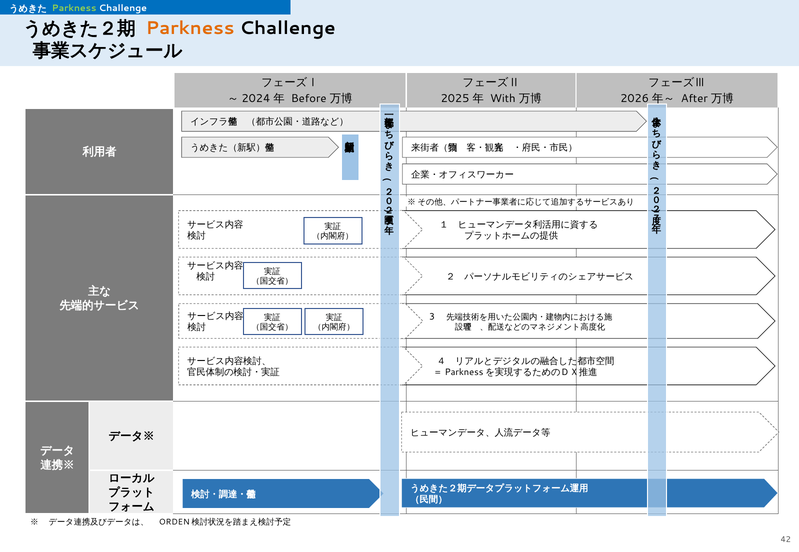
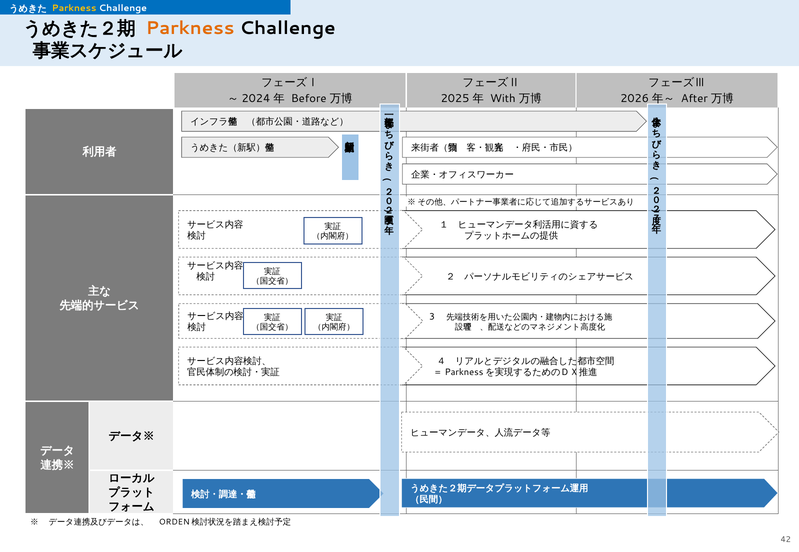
Parkness at (74, 8) colour: light green -> yellow
